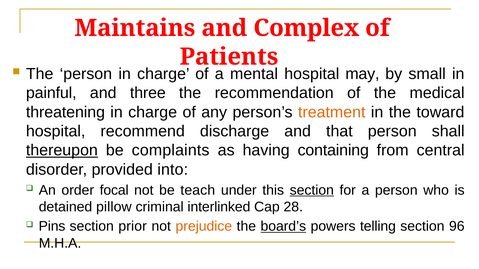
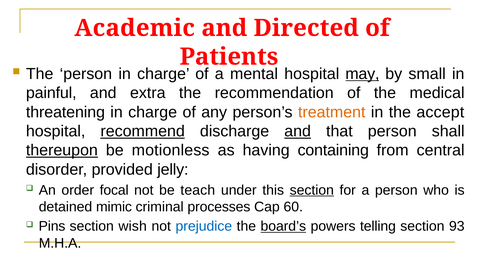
Maintains: Maintains -> Academic
Complex: Complex -> Directed
may underline: none -> present
three: three -> extra
toward: toward -> accept
recommend underline: none -> present
and at (298, 131) underline: none -> present
complaints: complaints -> motionless
into: into -> jelly
pillow: pillow -> mimic
interlinked: interlinked -> processes
28: 28 -> 60
prior: prior -> wish
prejudice colour: orange -> blue
96: 96 -> 93
